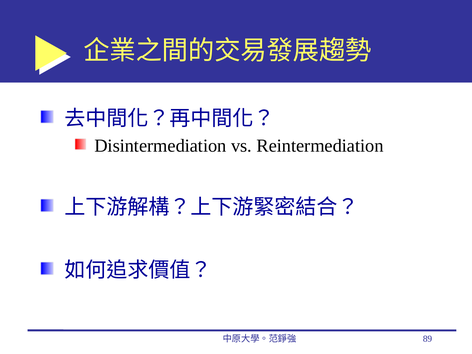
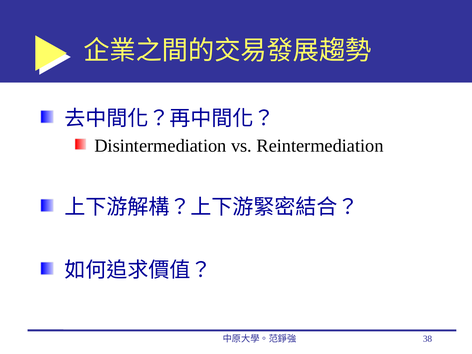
89: 89 -> 38
